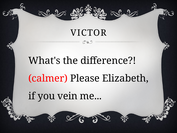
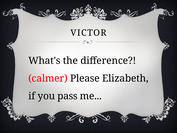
vein: vein -> pass
